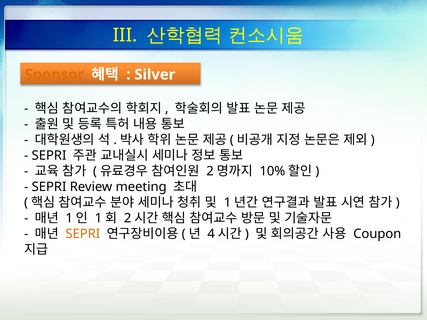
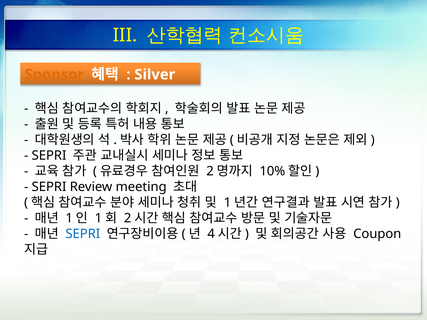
SEPRI at (83, 234) colour: orange -> blue
